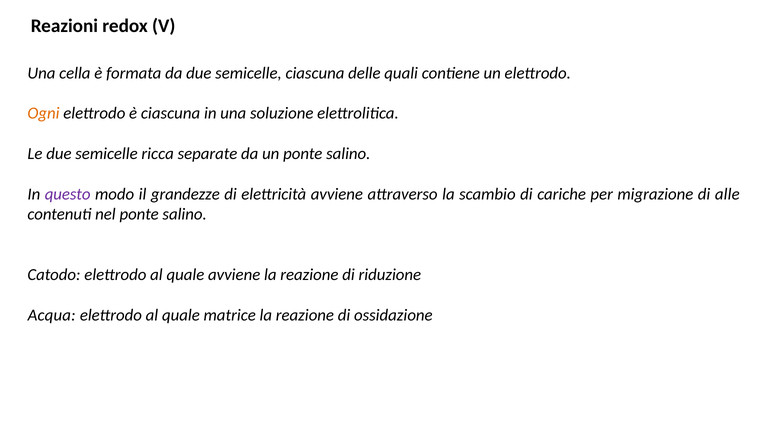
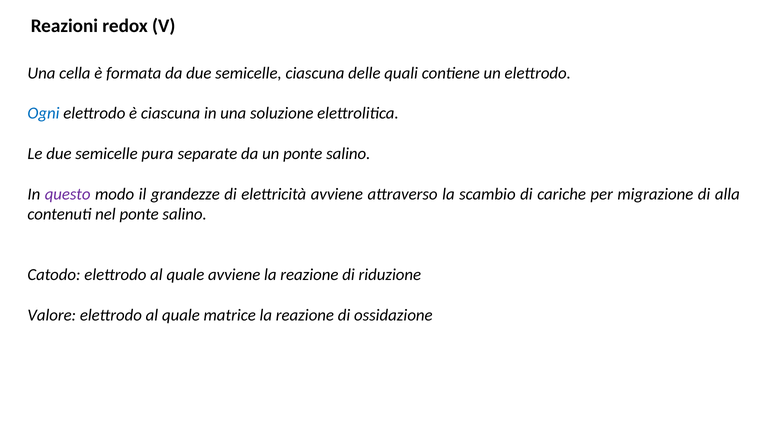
Ogni colour: orange -> blue
ricca: ricca -> pura
alle: alle -> alla
Acqua: Acqua -> Valore
